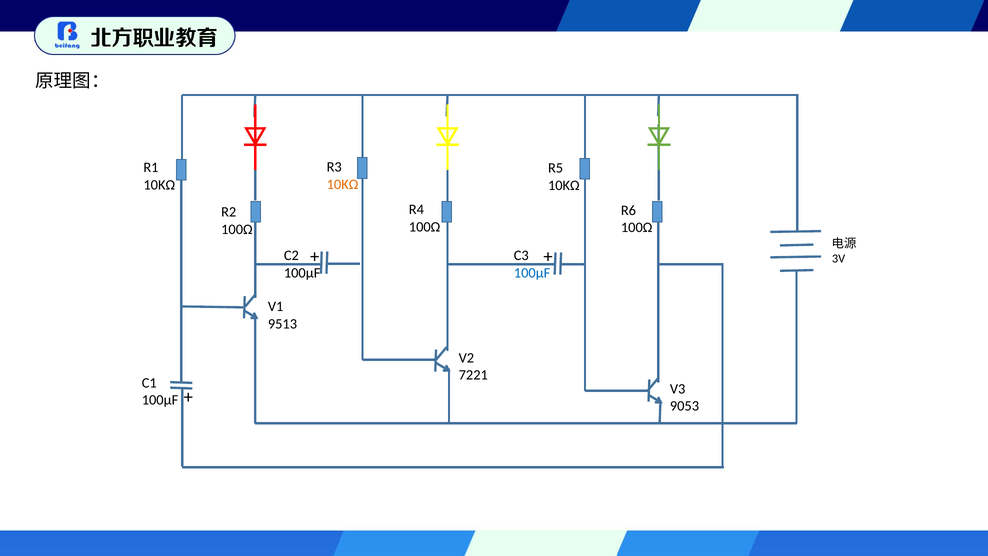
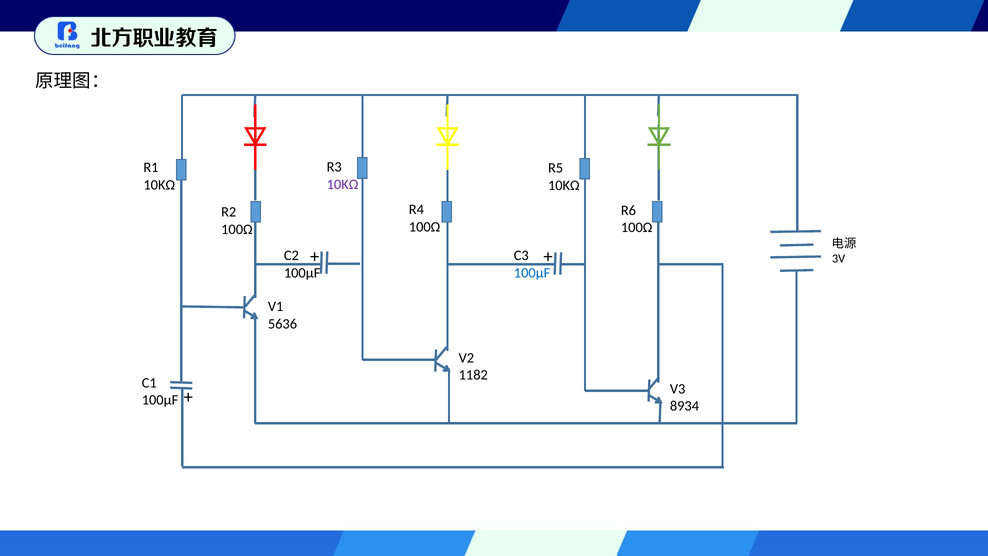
10KΩ at (343, 184) colour: orange -> purple
9513: 9513 -> 5636
7221: 7221 -> 1182
9053: 9053 -> 8934
